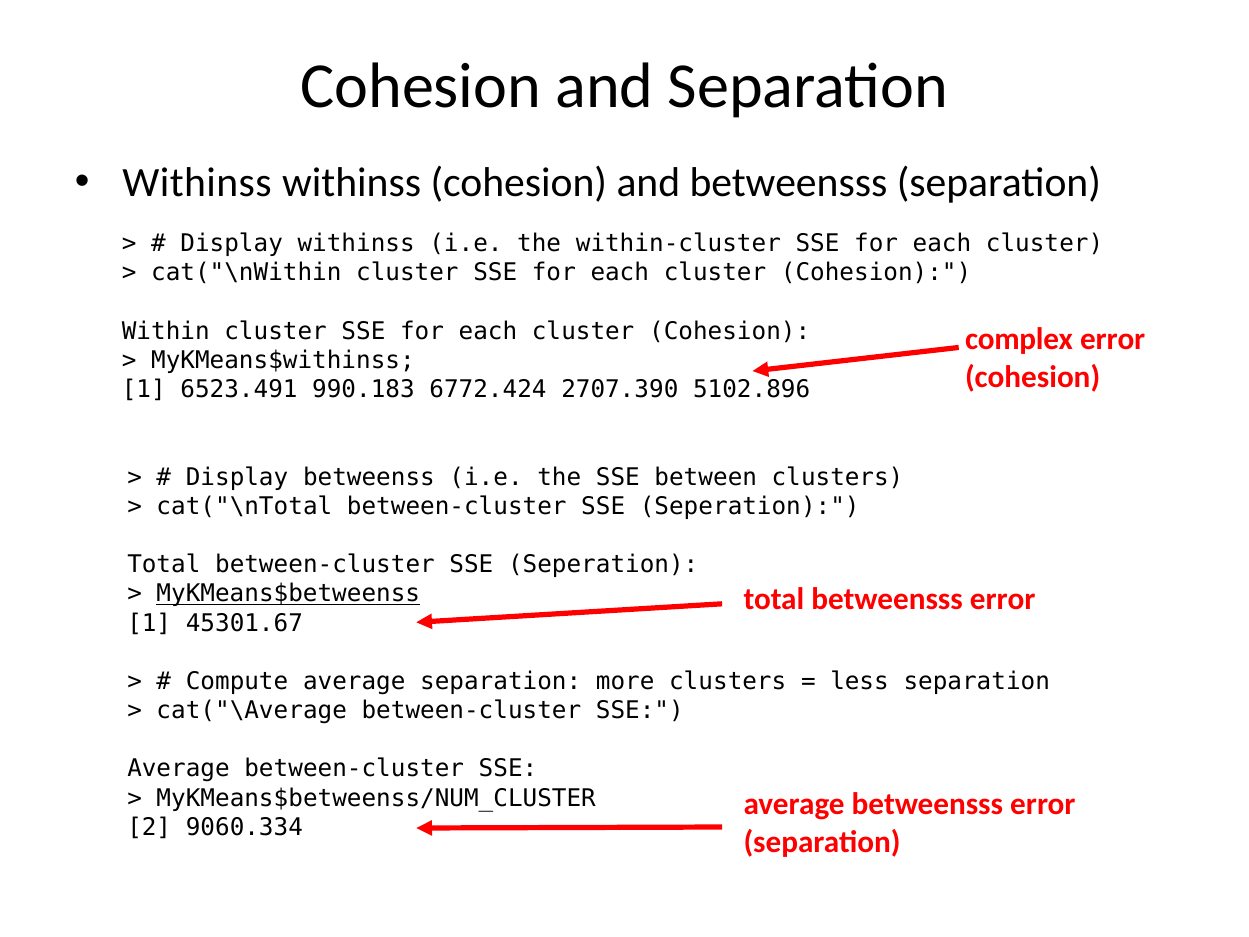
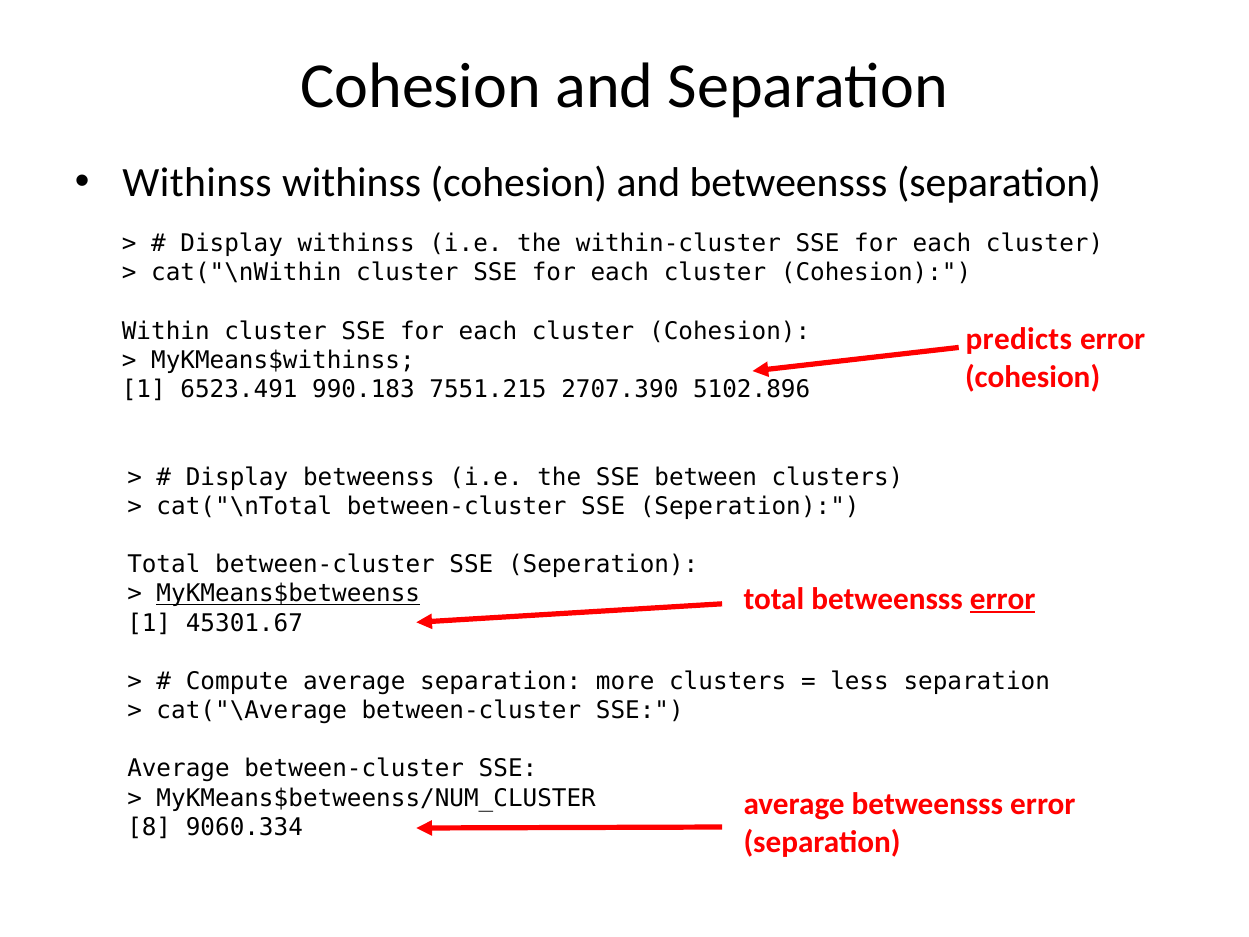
complex: complex -> predicts
6772.424: 6772.424 -> 7551.215
error at (1003, 599) underline: none -> present
2: 2 -> 8
